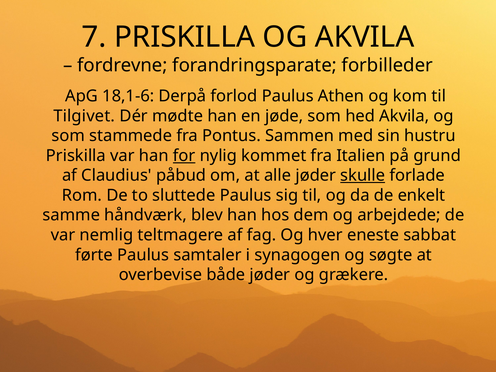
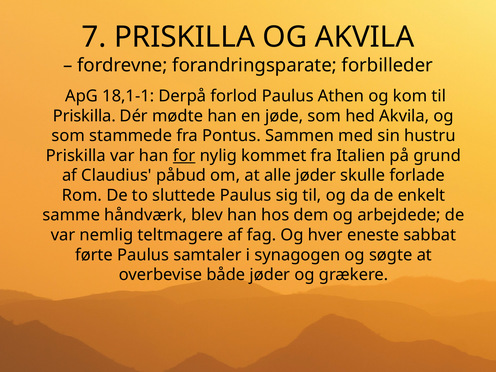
18,1-6: 18,1-6 -> 18,1-1
Tilgivet at (84, 116): Tilgivet -> Priskilla
skulle underline: present -> none
